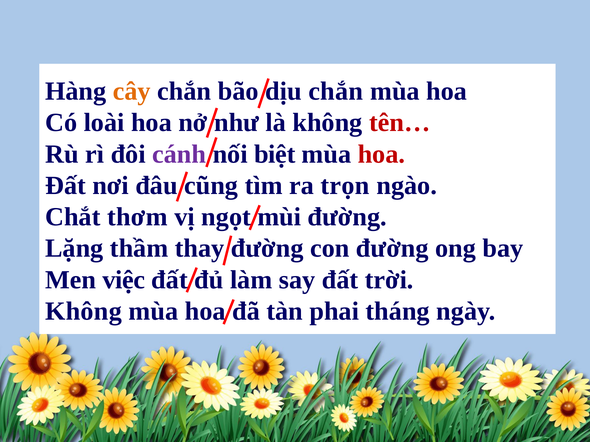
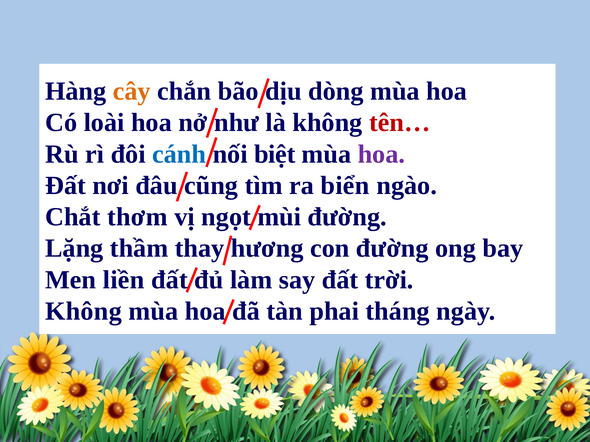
chắn at (336, 91): chắn -> dòng
cánh colour: purple -> blue
hoa at (381, 154) colour: red -> purple
trọn: trọn -> biển
thay đường: đường -> hương
việc: việc -> liền
